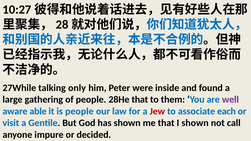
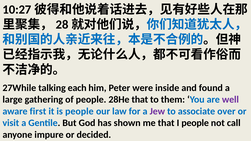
only: only -> each
able: able -> first
Jew colour: red -> purple
each: each -> over
I shown: shown -> people
